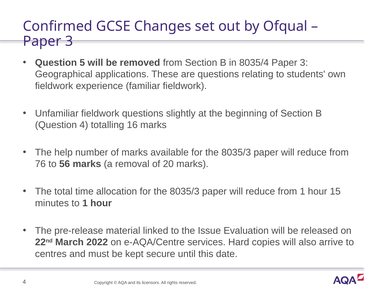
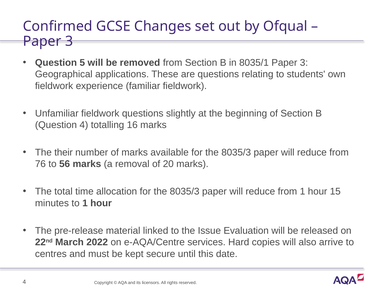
8035/4: 8035/4 -> 8035/1
help: help -> their
